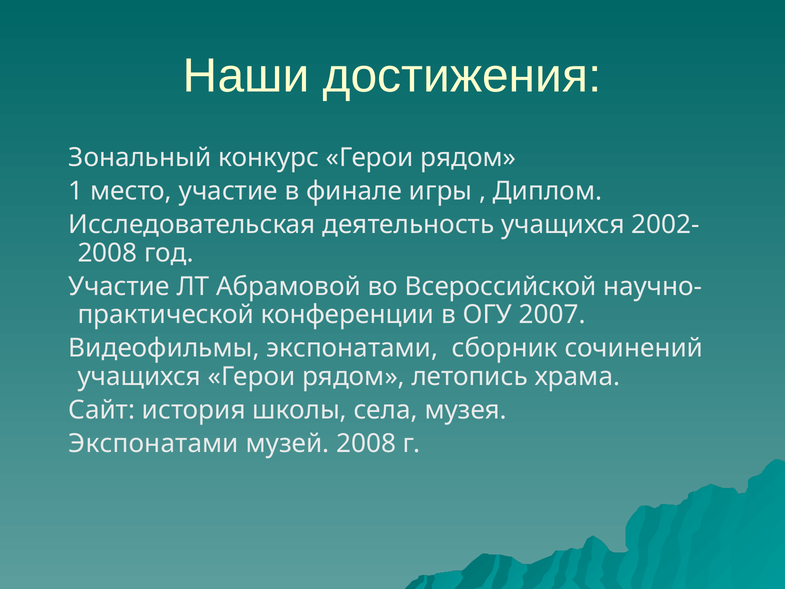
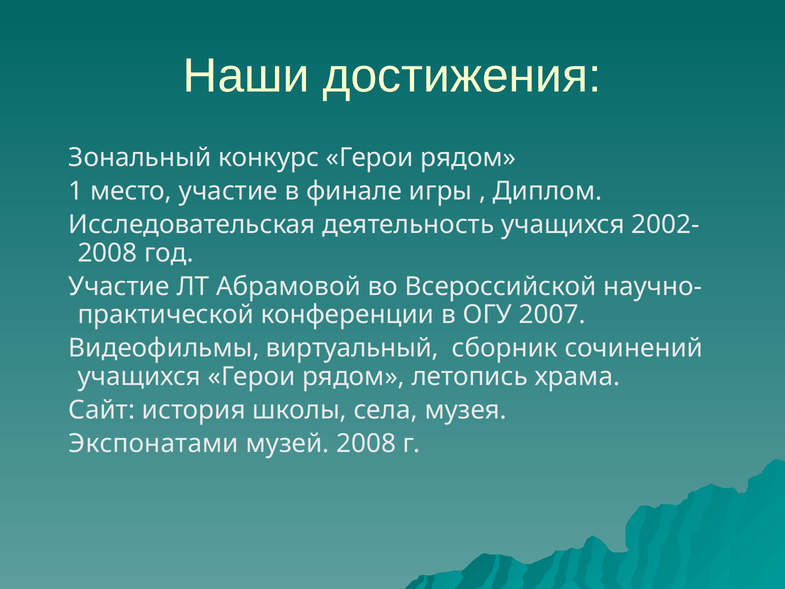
Видеофильмы экспонатами: экспонатами -> виртуальный
